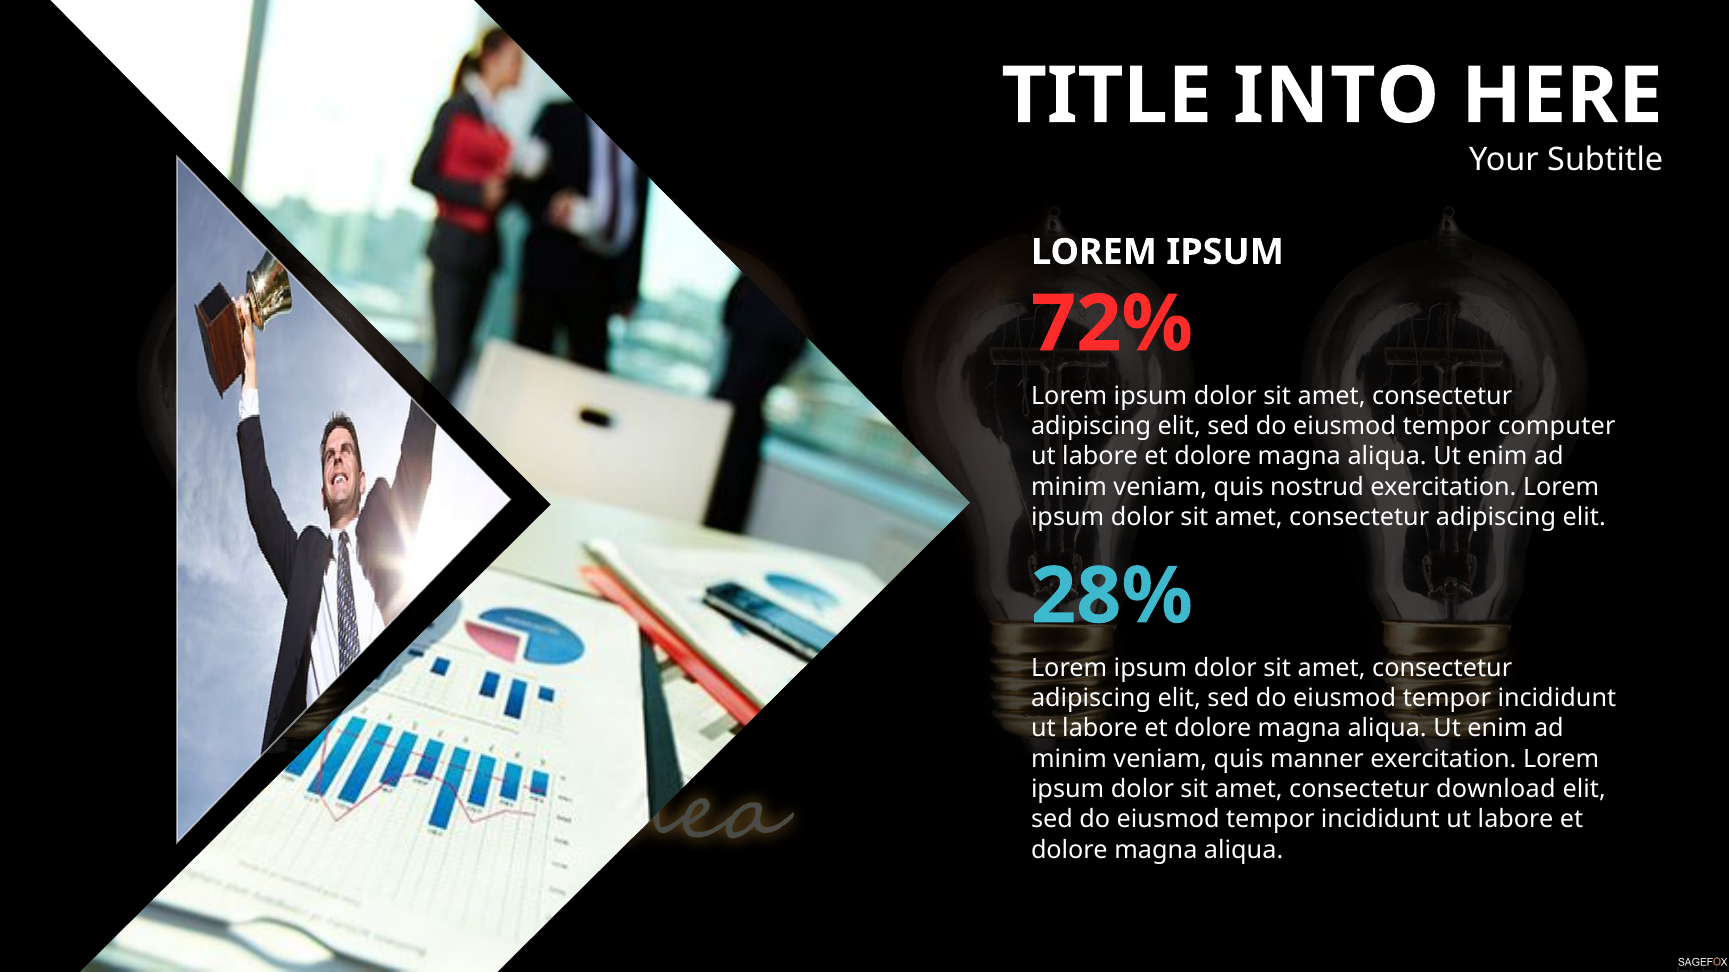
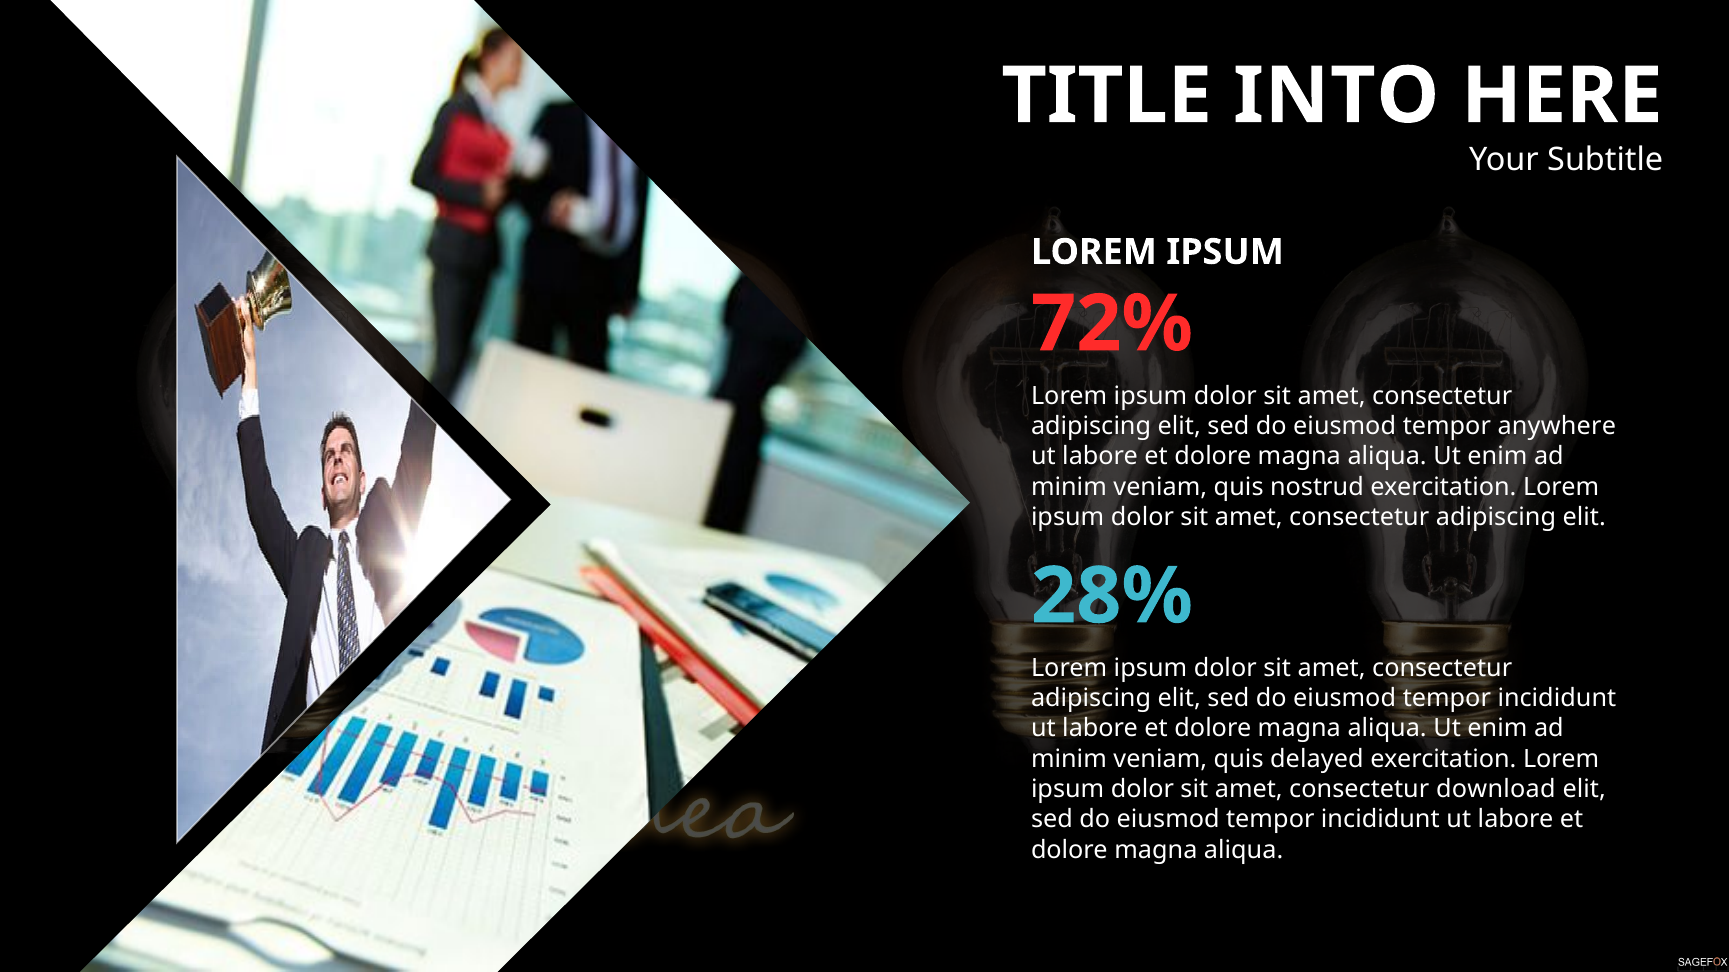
computer: computer -> anywhere
manner: manner -> delayed
